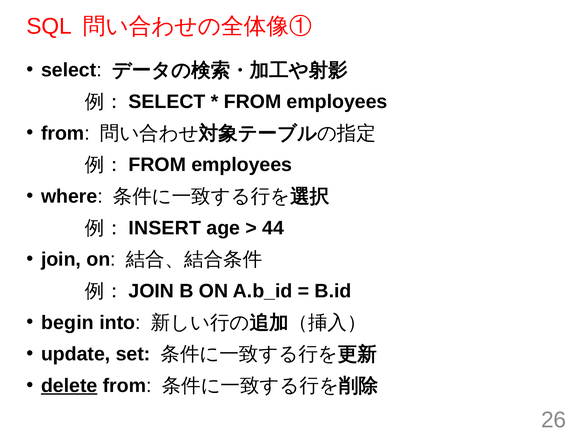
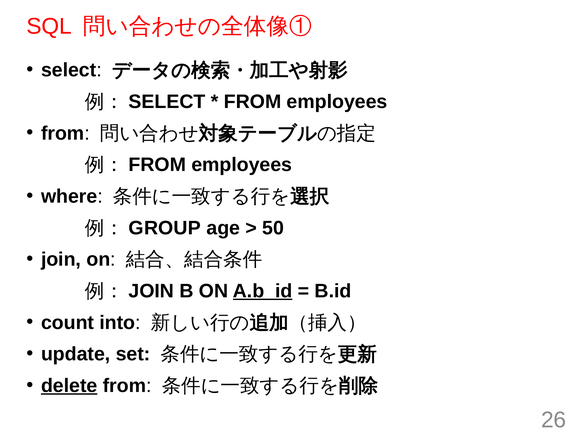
INSERT: INSERT -> GROUP
44: 44 -> 50
A.b_id underline: none -> present
begin: begin -> count
